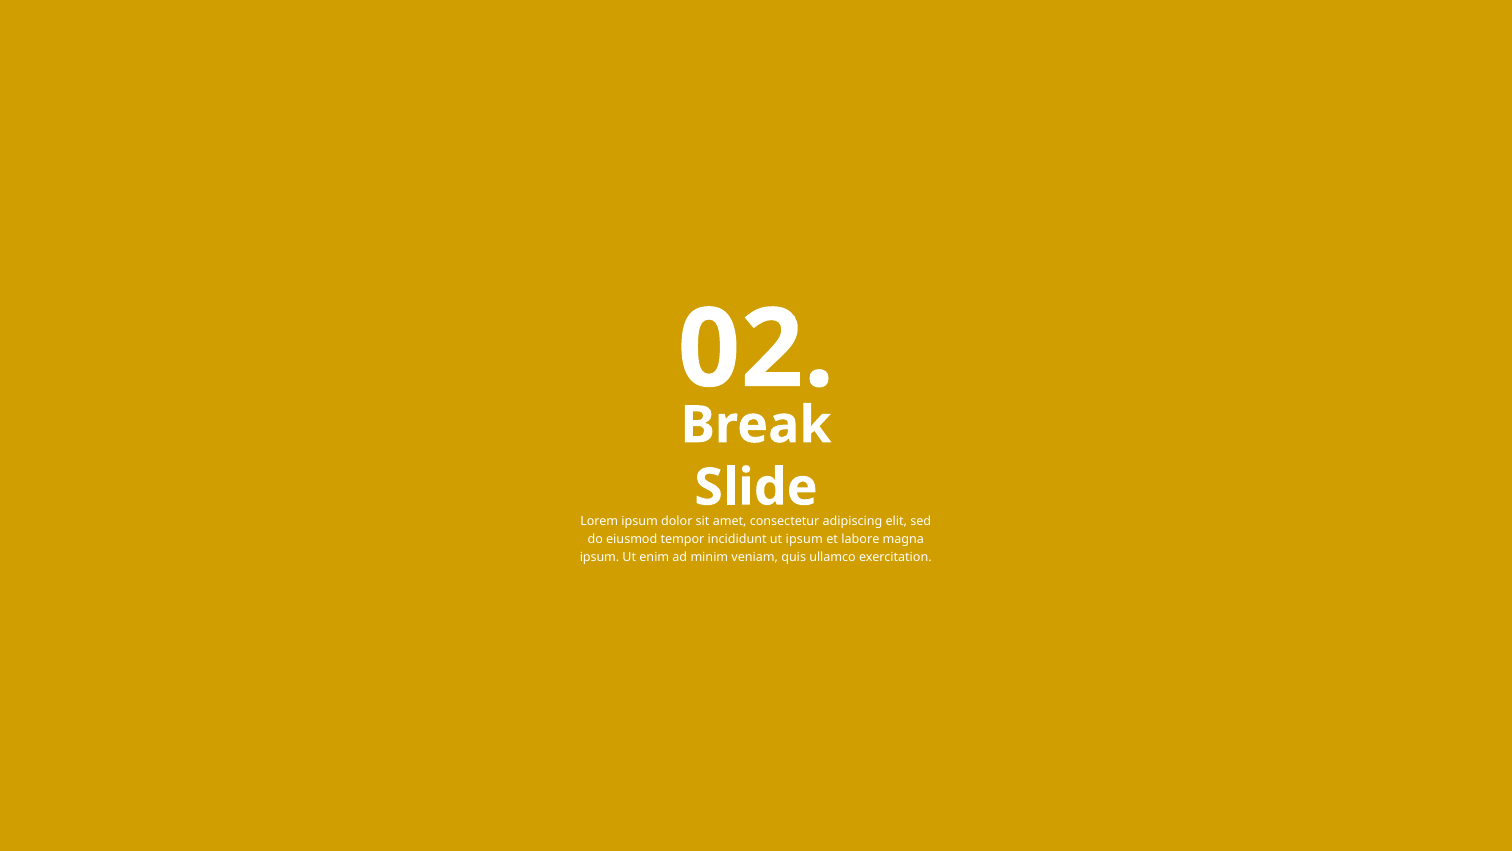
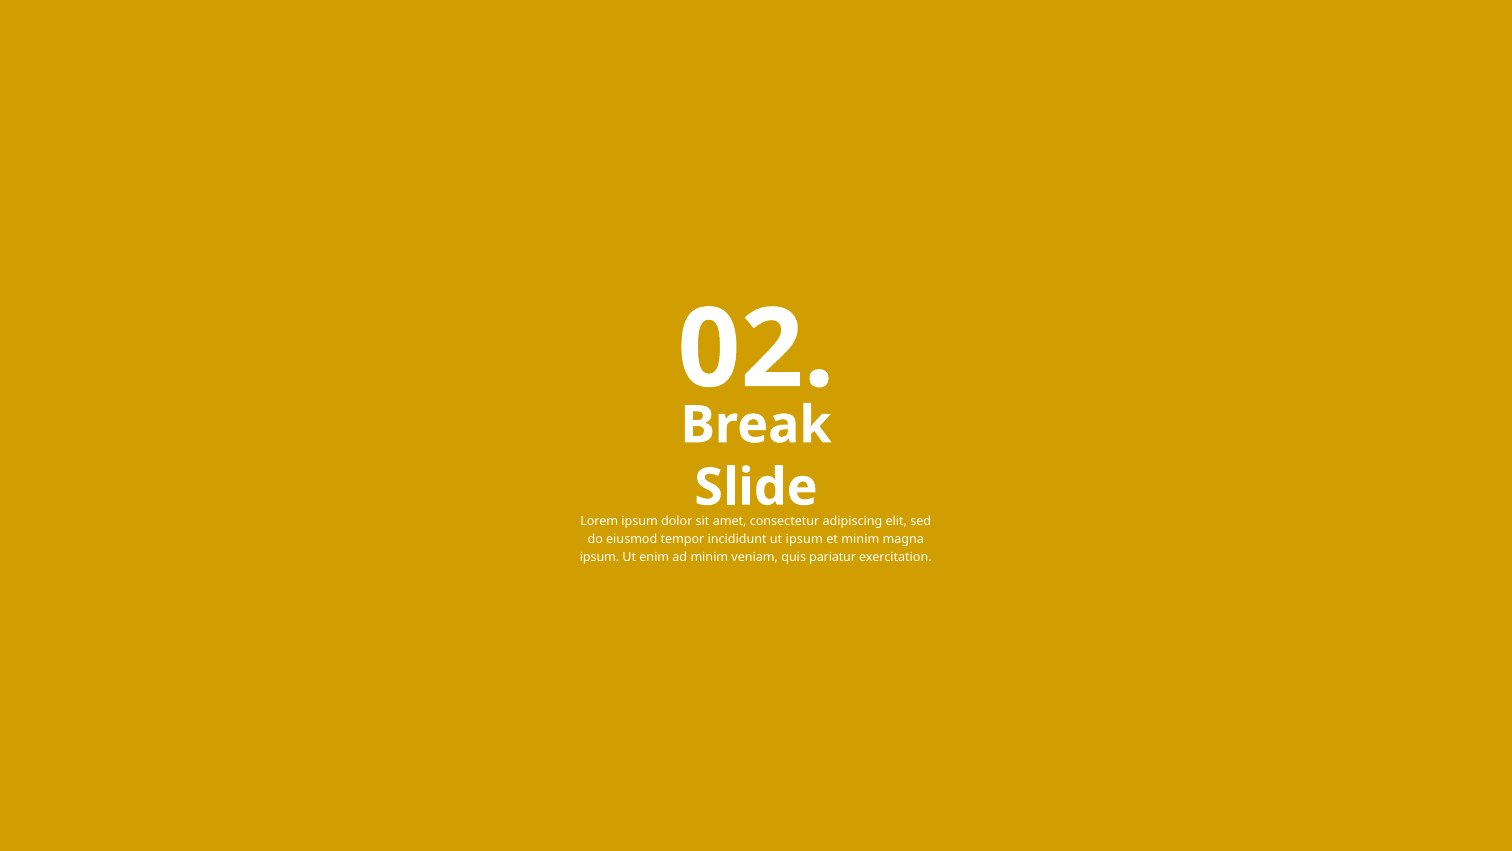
et labore: labore -> minim
ullamco: ullamco -> pariatur
